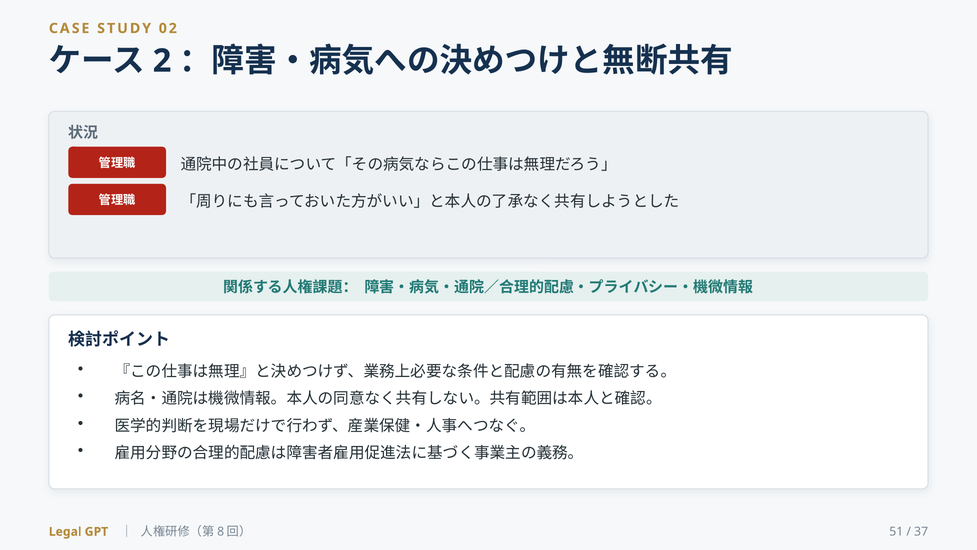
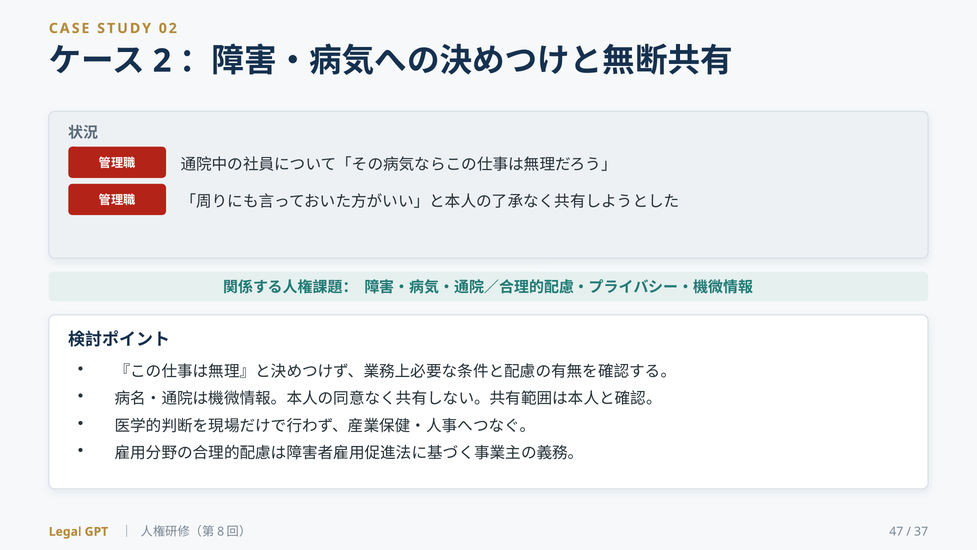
51: 51 -> 47
